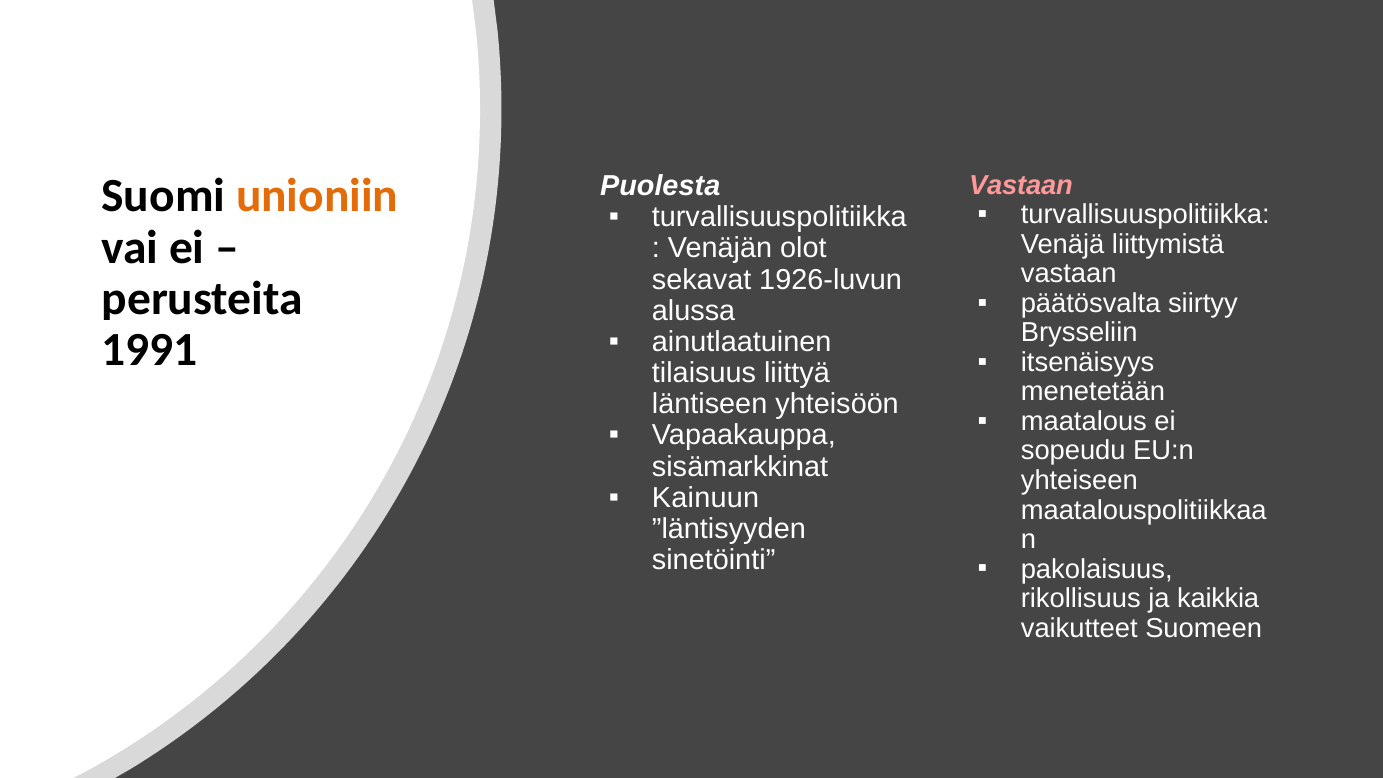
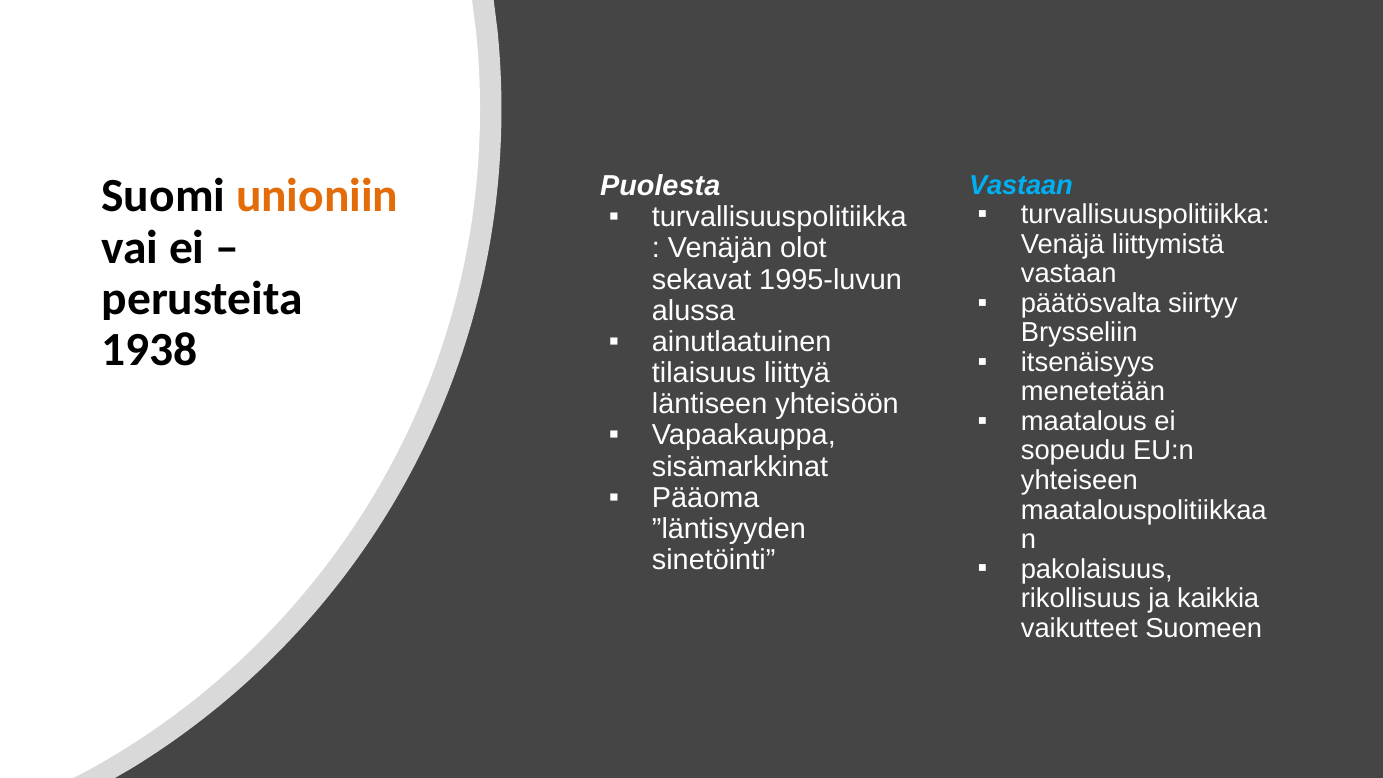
Vastaan at (1021, 185) colour: pink -> light blue
1926-luvun: 1926-luvun -> 1995-luvun
1991: 1991 -> 1938
Kainuun: Kainuun -> Pääoma
